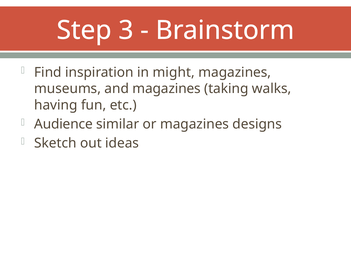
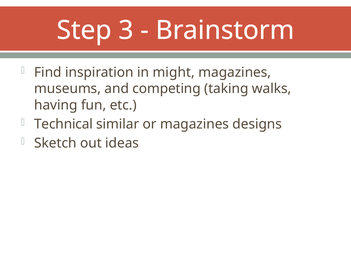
and magazines: magazines -> competing
Audience: Audience -> Technical
